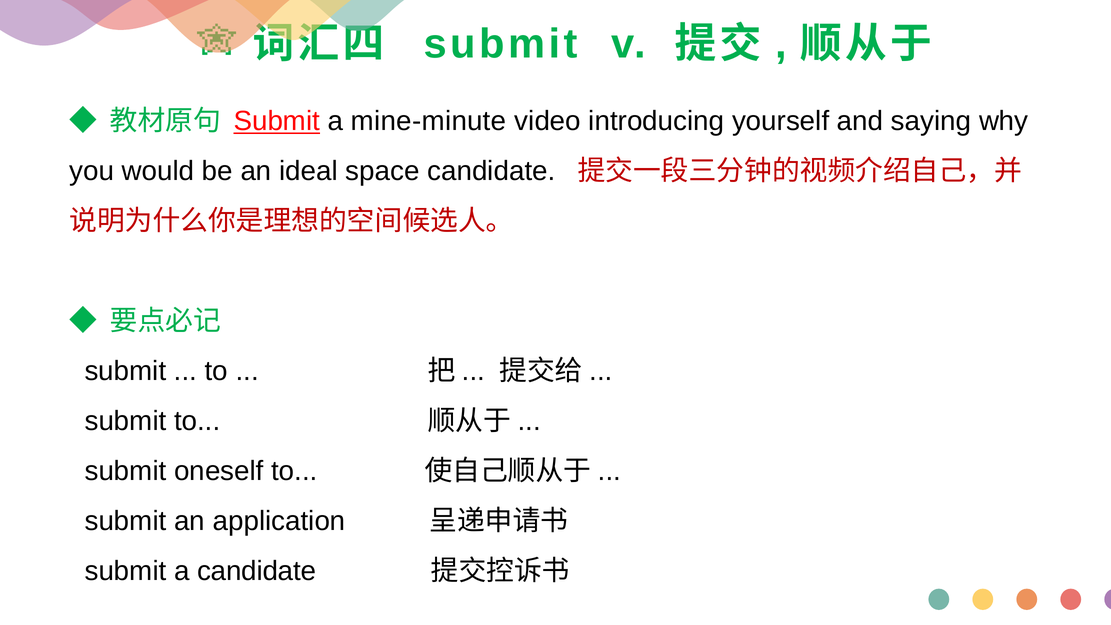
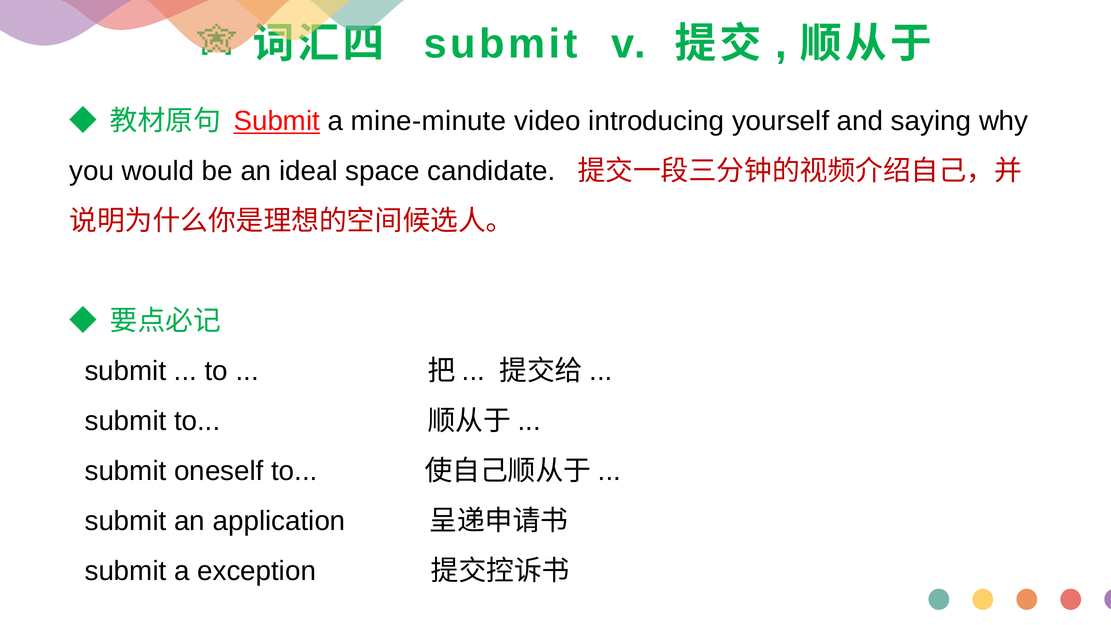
a candidate: candidate -> exception
